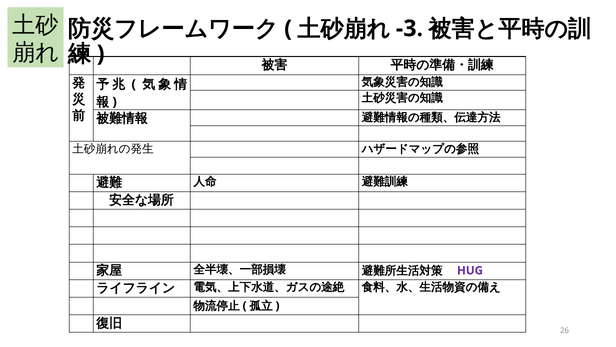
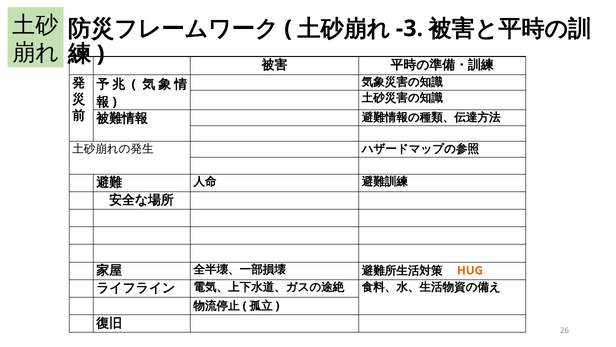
HUG colour: purple -> orange
